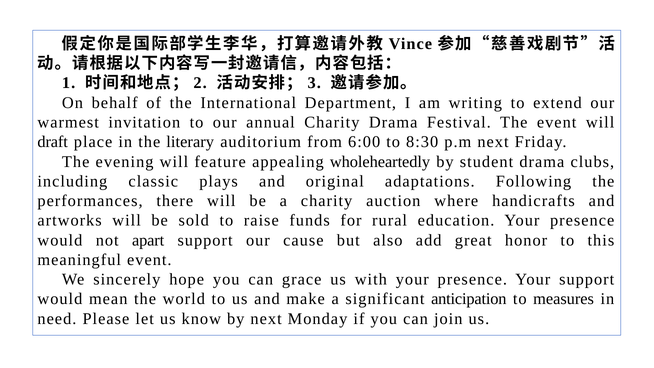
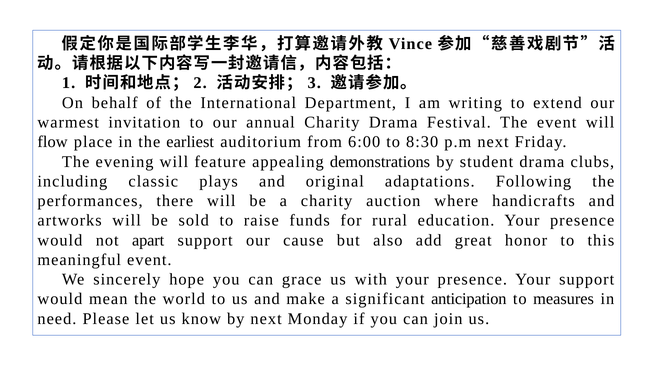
draft: draft -> flow
literary: literary -> earliest
wholeheartedly: wholeheartedly -> demonstrations
